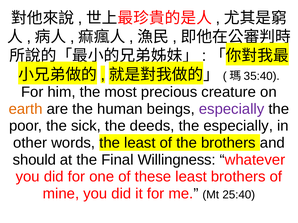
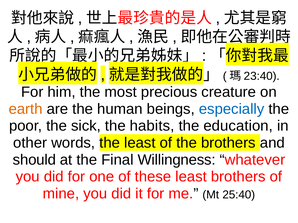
35:40: 35:40 -> 23:40
especially at (232, 109) colour: purple -> blue
deeds: deeds -> habits
the especially: especially -> education
